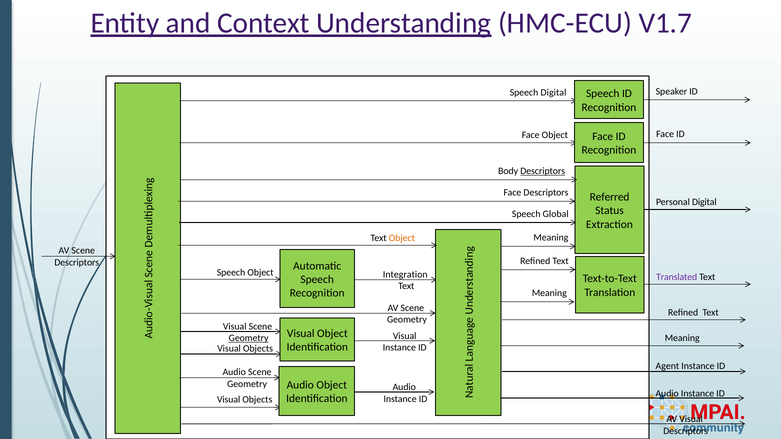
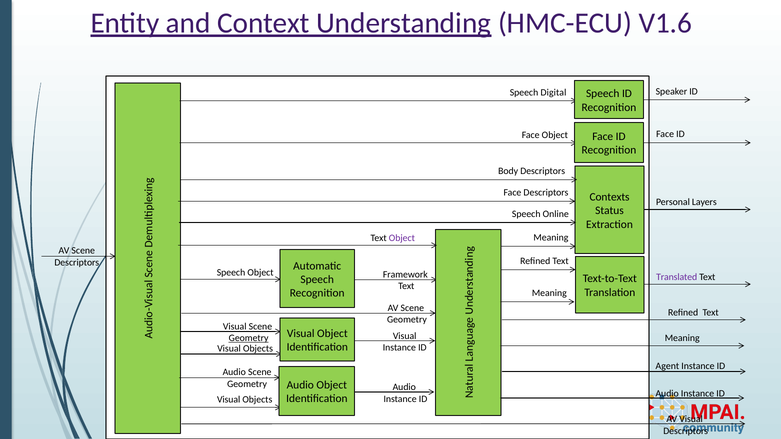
V1.7: V1.7 -> V1.6
Descriptors at (543, 171) underline: present -> none
Referred: Referred -> Contexts
Personal Digital: Digital -> Layers
Global: Global -> Online
Object at (402, 238) colour: orange -> purple
Integration: Integration -> Framework
